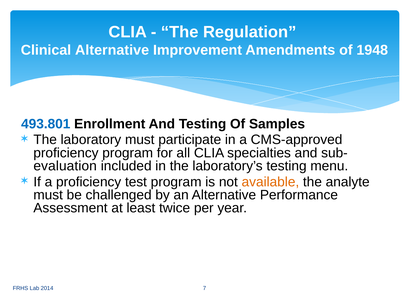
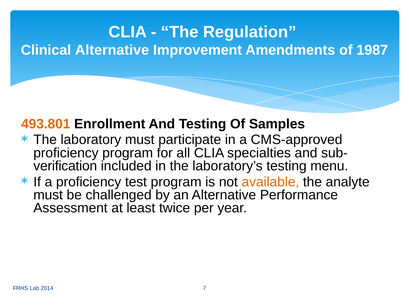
1948: 1948 -> 1987
493.801 colour: blue -> orange
evaluation: evaluation -> verification
